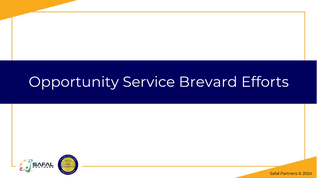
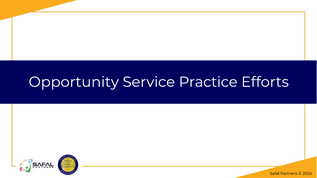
Brevard: Brevard -> Practice
